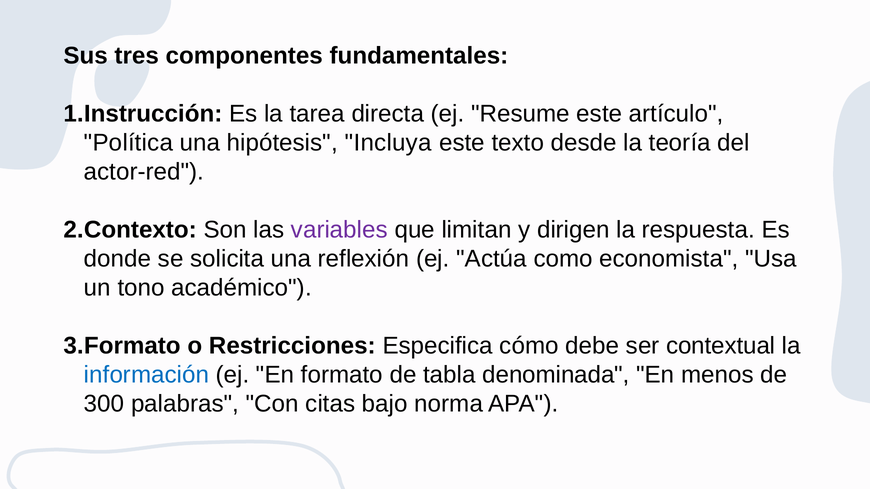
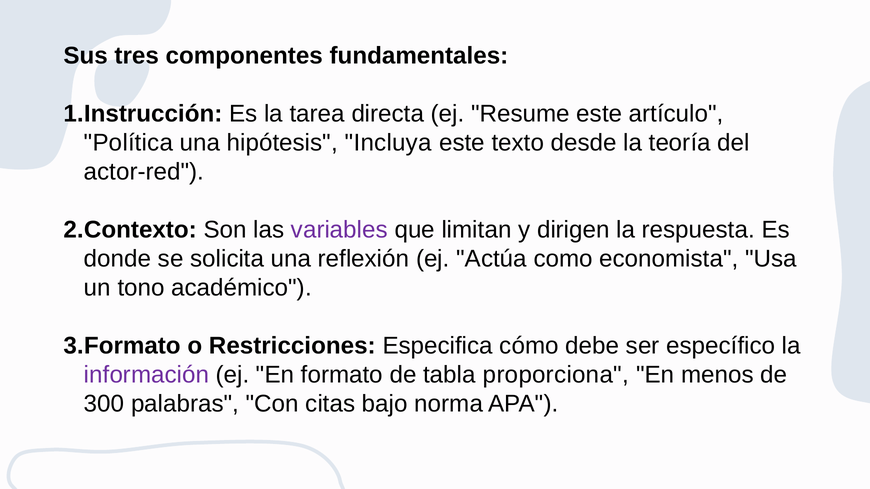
contextual: contextual -> específico
información colour: blue -> purple
denominada: denominada -> proporciona
